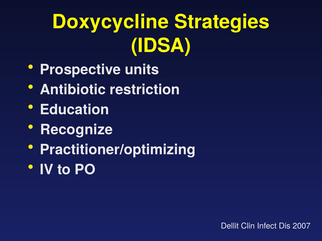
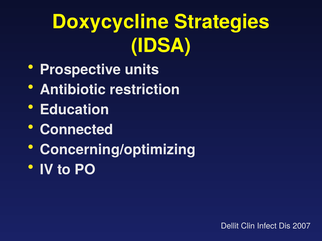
Recognize: Recognize -> Connected
Practitioner/optimizing: Practitioner/optimizing -> Concerning/optimizing
